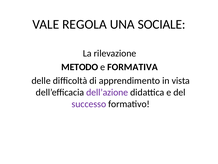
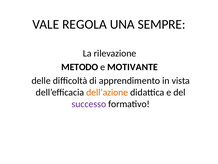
SOCIALE: SOCIALE -> SEMPRE
FORMATIVA: FORMATIVA -> MOTIVANTE
dell’azione colour: purple -> orange
